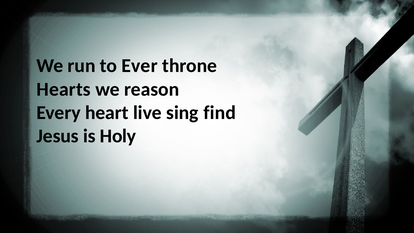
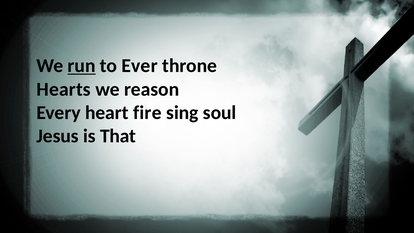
run underline: none -> present
live: live -> fire
find: find -> soul
Holy: Holy -> That
